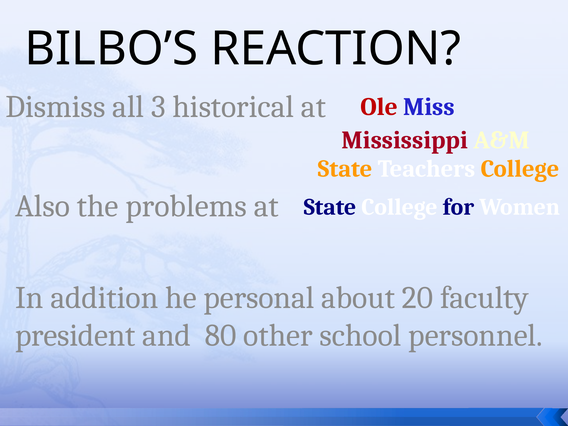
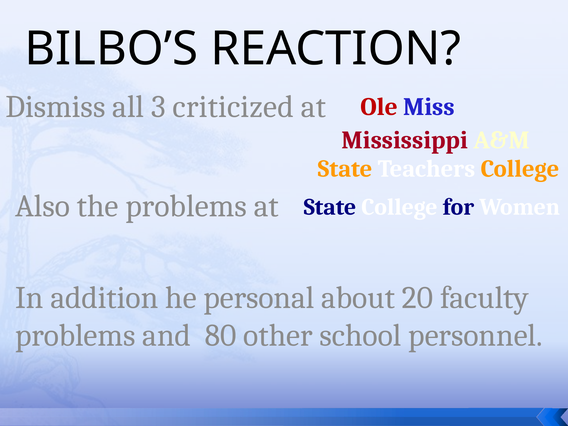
historical: historical -> criticized
president at (75, 335): president -> problems
